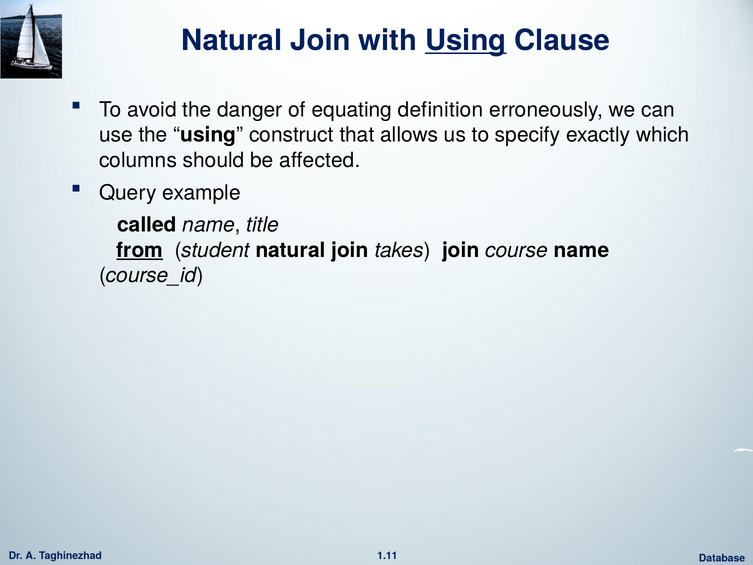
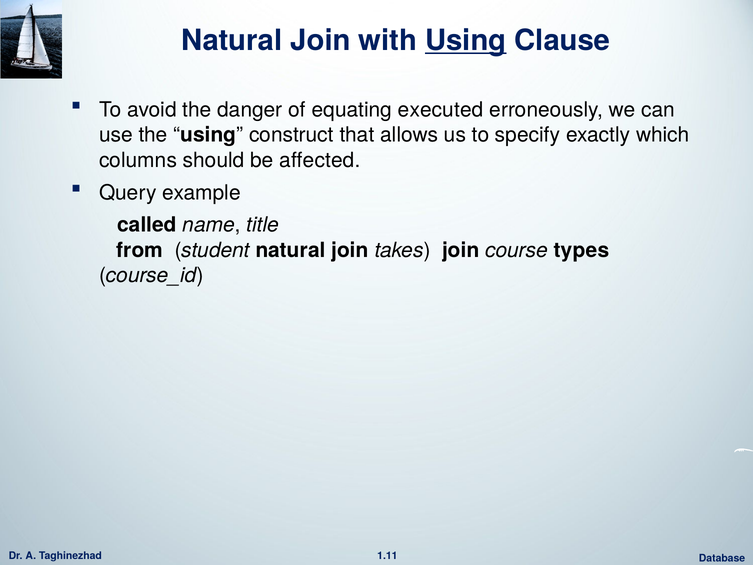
definition: definition -> executed
from underline: present -> none
course name: name -> types
